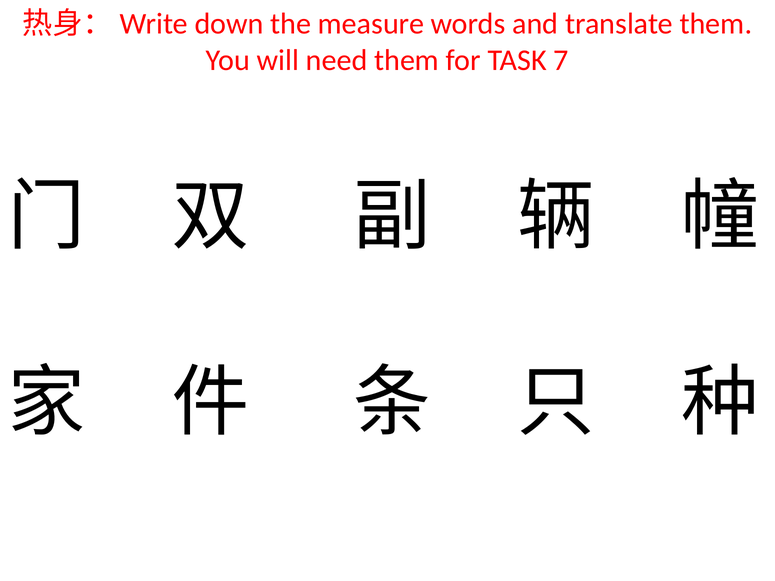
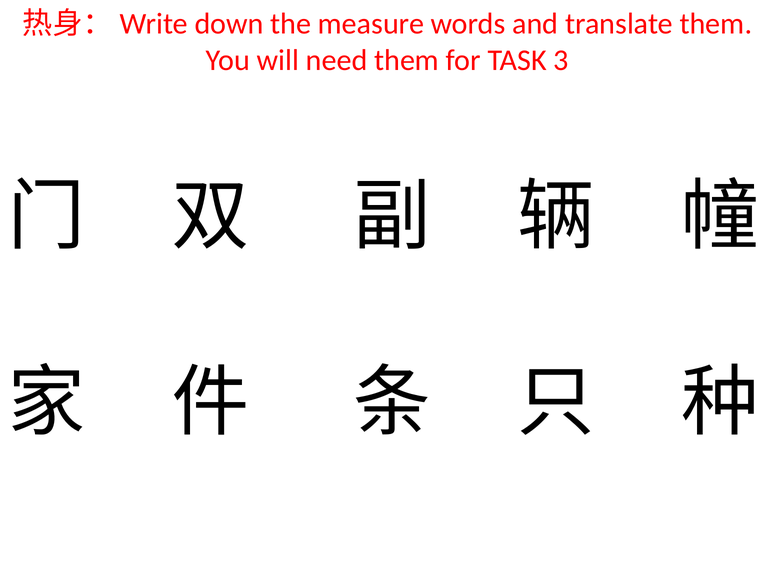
7: 7 -> 3
